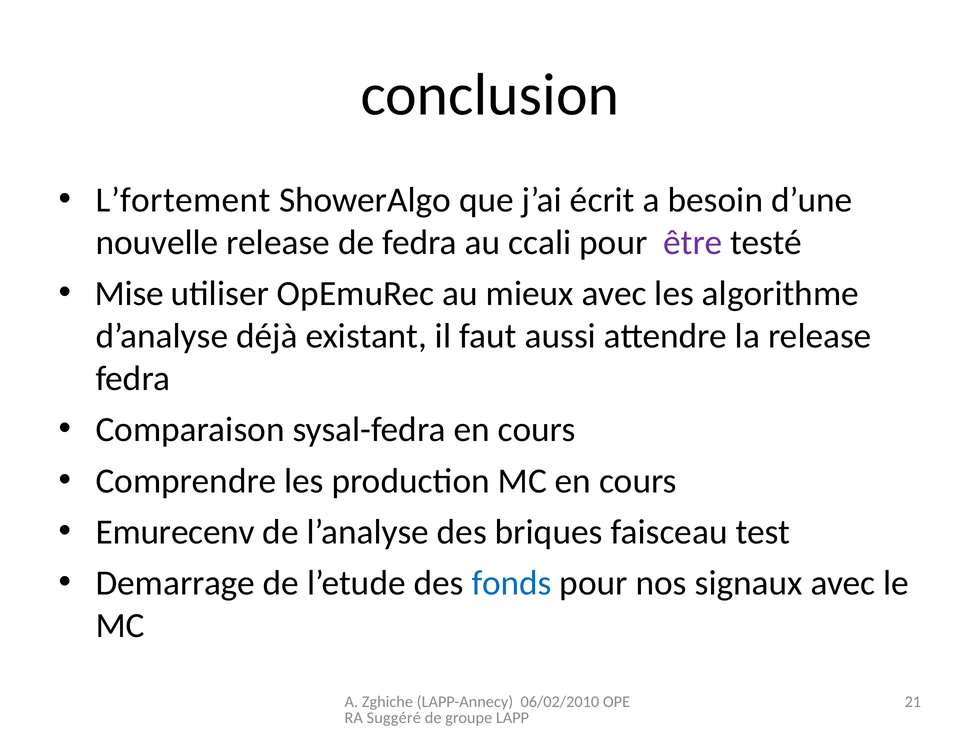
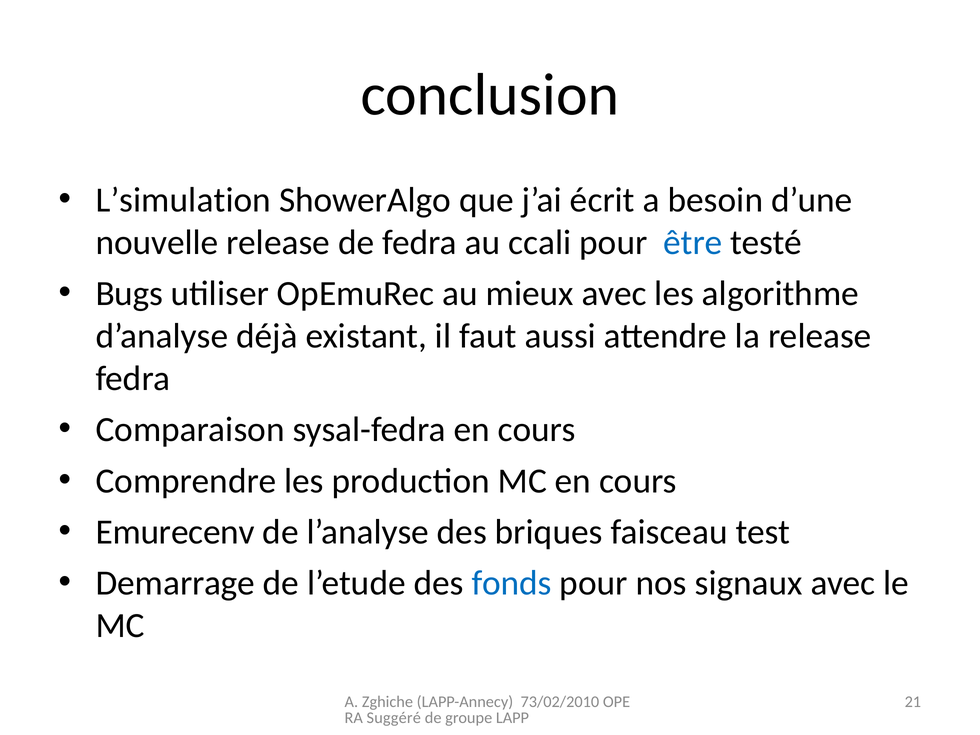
L’fortement: L’fortement -> L’simulation
être colour: purple -> blue
Mise: Mise -> Bugs
06/02/2010: 06/02/2010 -> 73/02/2010
